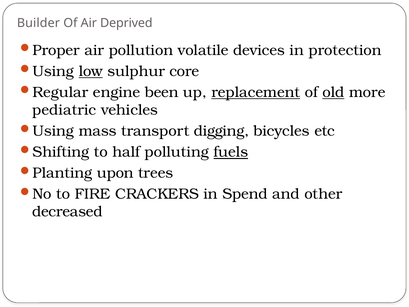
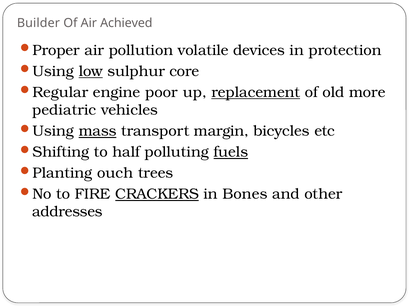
Deprived: Deprived -> Achieved
been: been -> poor
old underline: present -> none
mass underline: none -> present
digging: digging -> margin
upon: upon -> ouch
CRACKERS underline: none -> present
Spend: Spend -> Bones
decreased: decreased -> addresses
